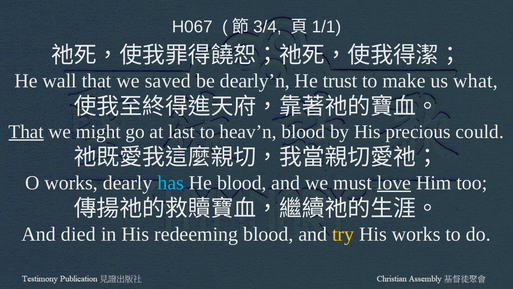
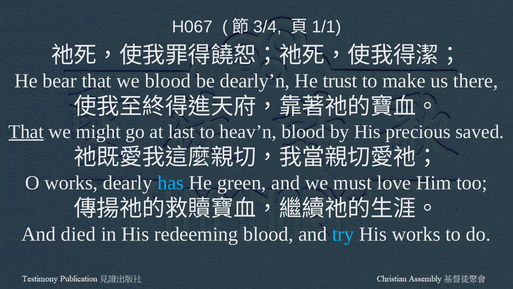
wall: wall -> bear
we saved: saved -> blood
what: what -> there
could: could -> saved
He blood: blood -> green
love underline: present -> none
try colour: yellow -> light blue
